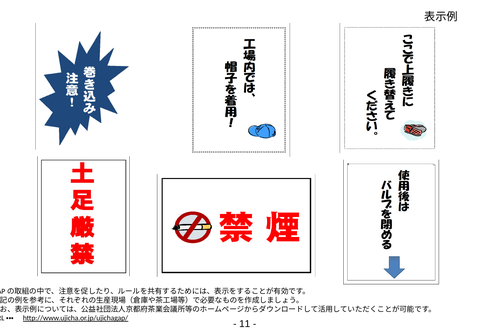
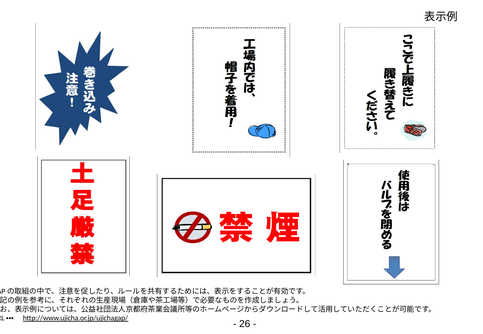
11: 11 -> 26
